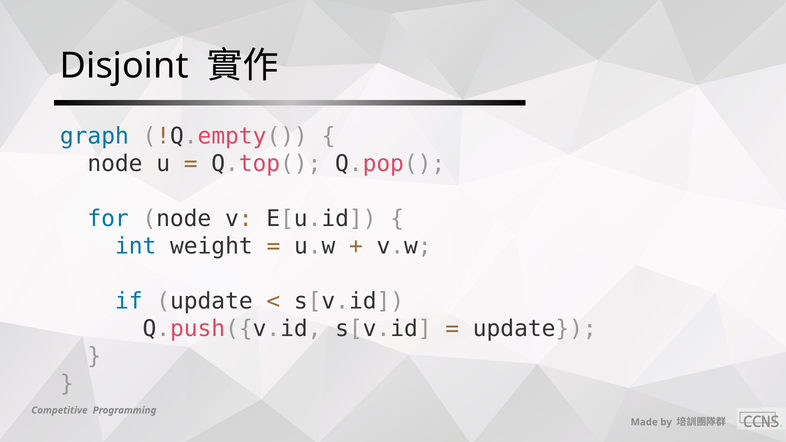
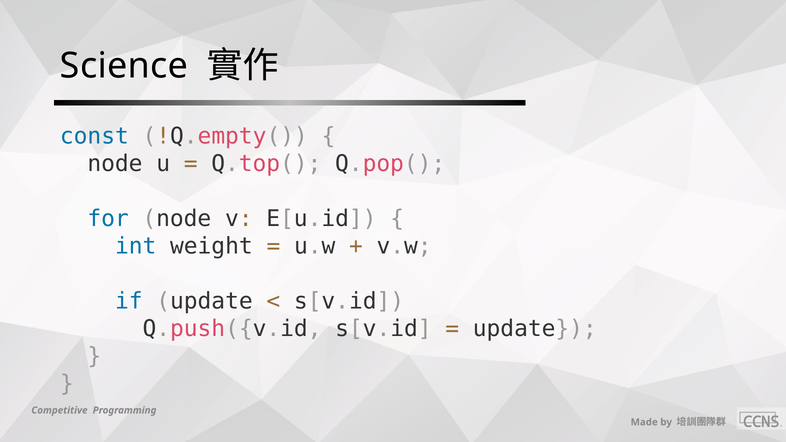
Disjoint: Disjoint -> Science
graph: graph -> const
